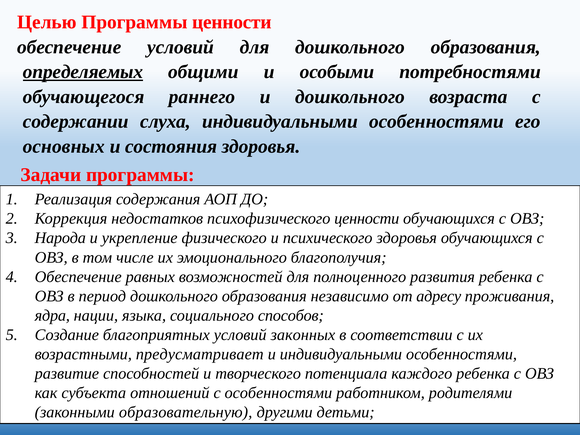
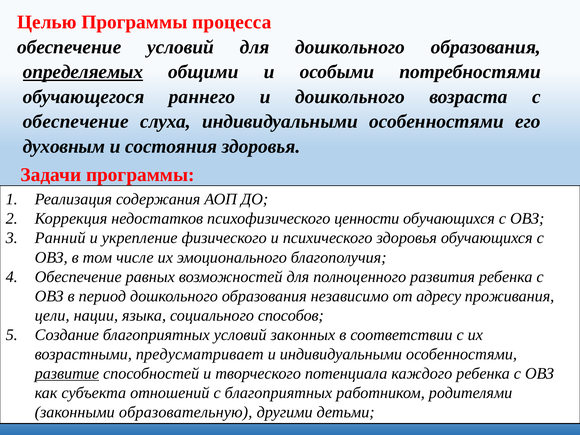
Программы ценности: ценности -> процесса
содержании at (76, 122): содержании -> обеспечение
основных: основных -> духовным
Народа: Народа -> Ранний
ядра: ядра -> цели
развитие underline: none -> present
с особенностями: особенностями -> благоприятных
